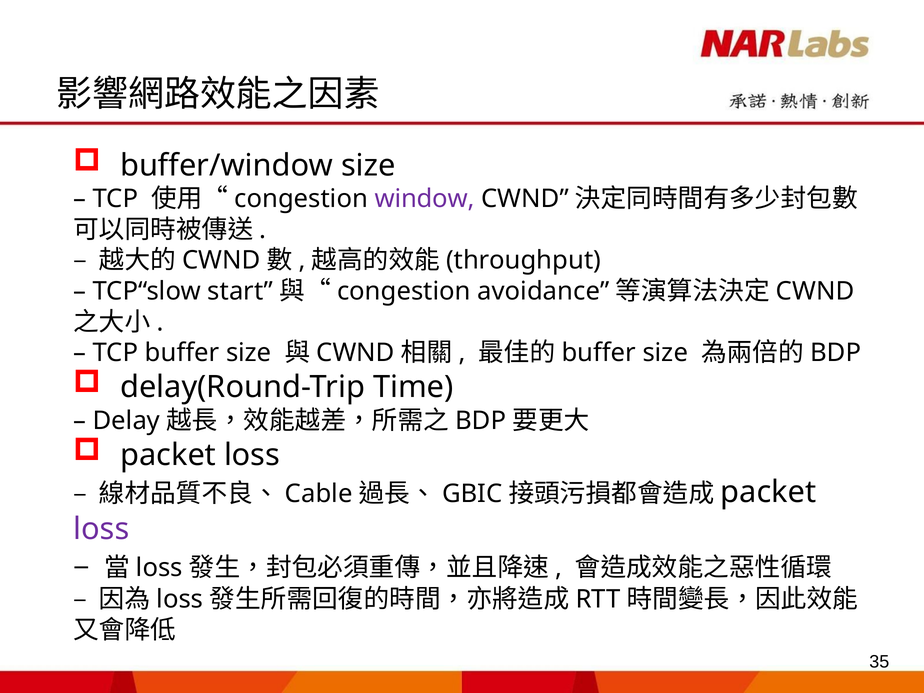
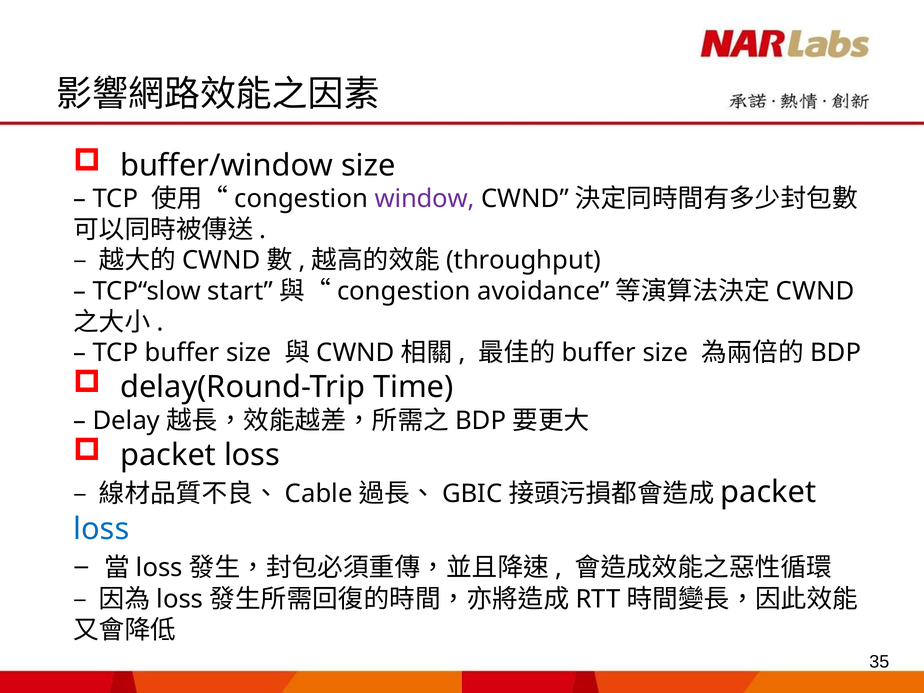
loss at (101, 529) colour: purple -> blue
